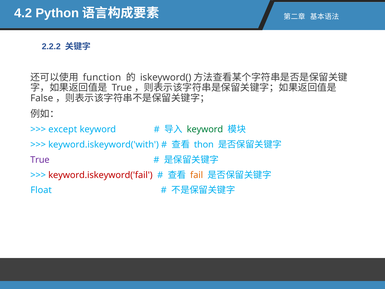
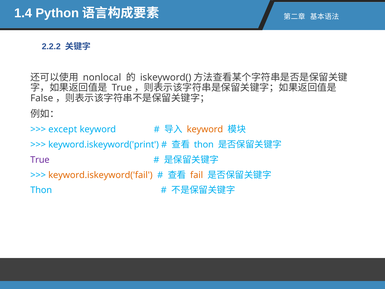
4.2: 4.2 -> 1.4
function: function -> nonlocal
keyword at (205, 129) colour: green -> orange
keyword.iskeyword('with: keyword.iskeyword('with -> keyword.iskeyword('print
keyword.iskeyword('fail colour: red -> orange
Float at (41, 190): Float -> Thon
